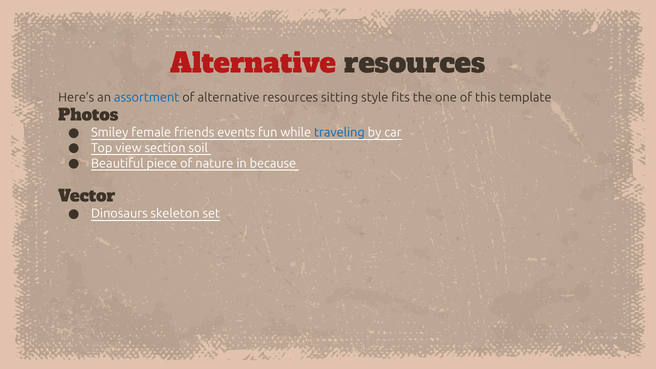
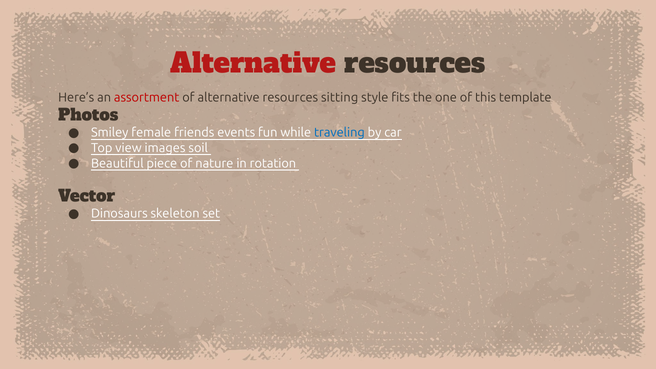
assortment colour: blue -> red
section: section -> images
because: because -> rotation
